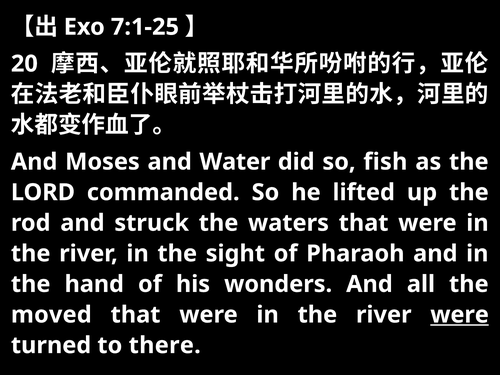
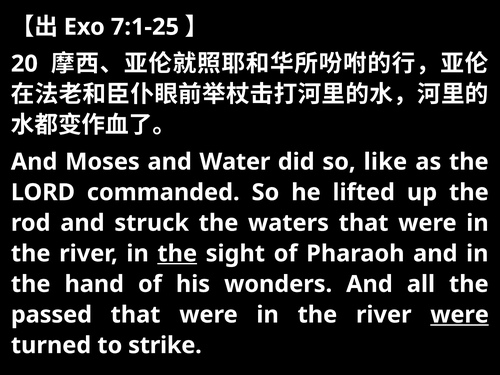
fish: fish -> like
the at (177, 254) underline: none -> present
moved: moved -> passed
there: there -> strike
